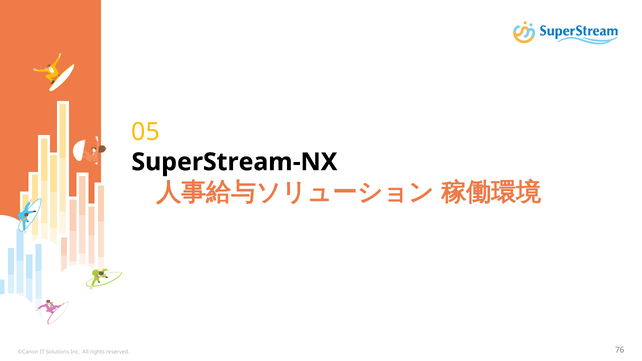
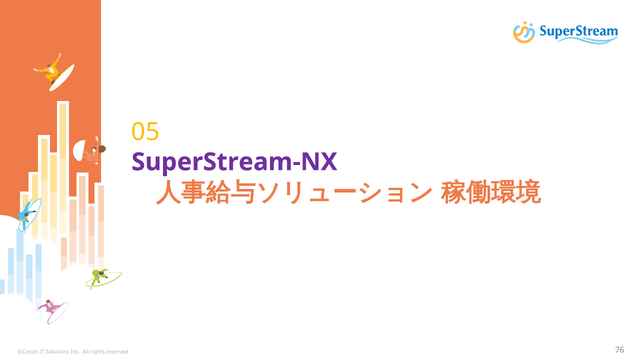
SuperStream-NX colour: black -> purple
